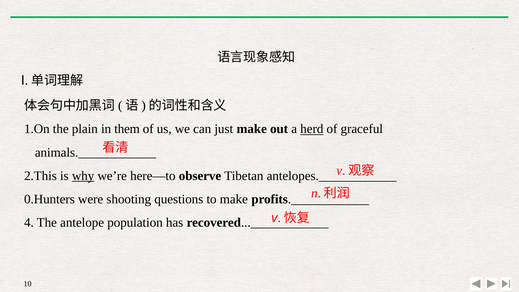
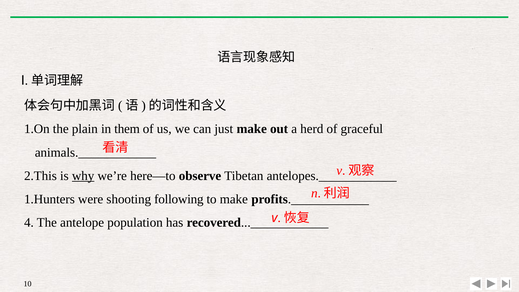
herd underline: present -> none
0.Hunters: 0.Hunters -> 1.Hunters
questions: questions -> following
